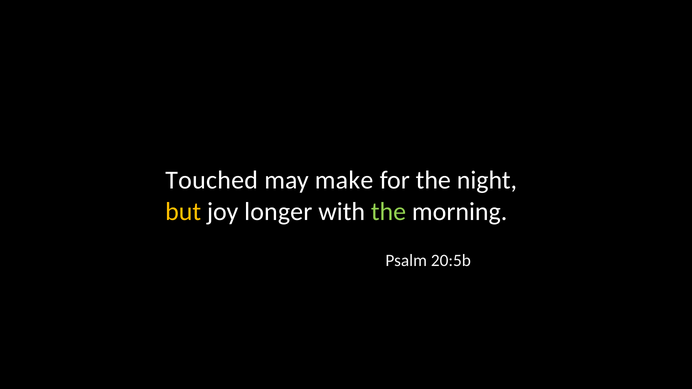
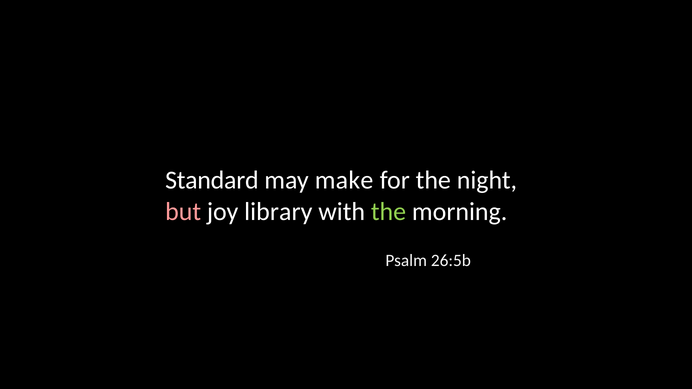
Touched: Touched -> Standard
but colour: yellow -> pink
longer: longer -> library
20:5b: 20:5b -> 26:5b
